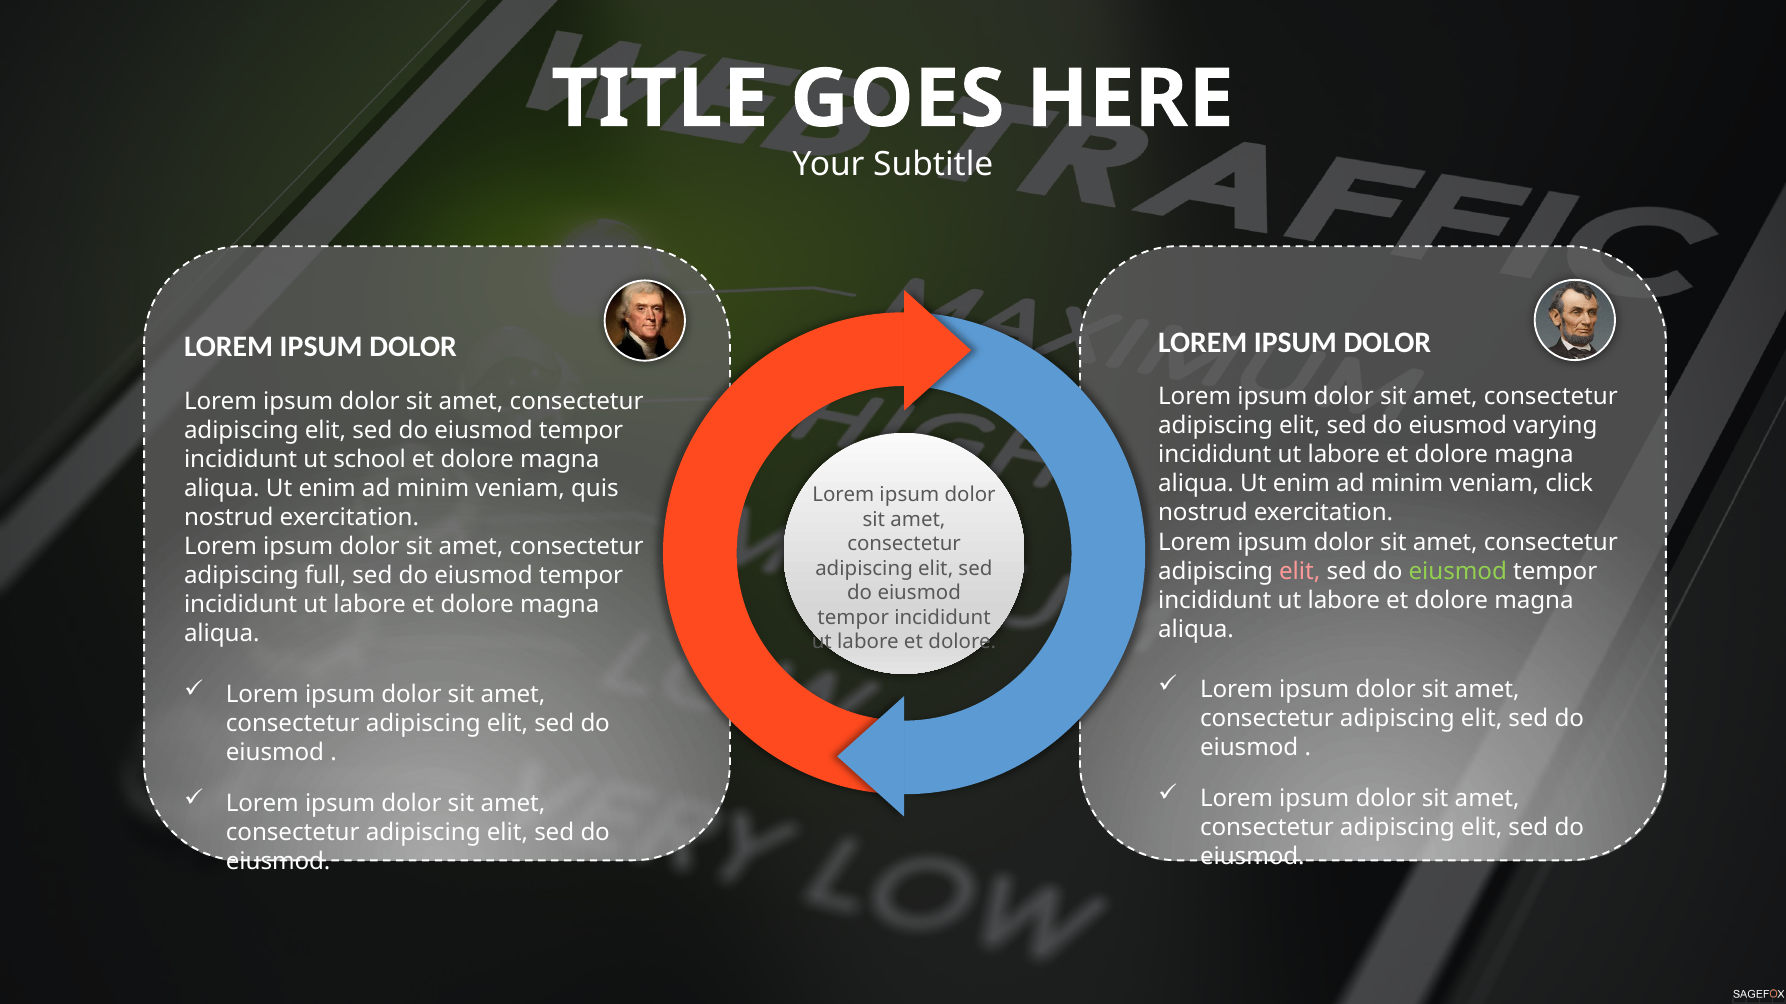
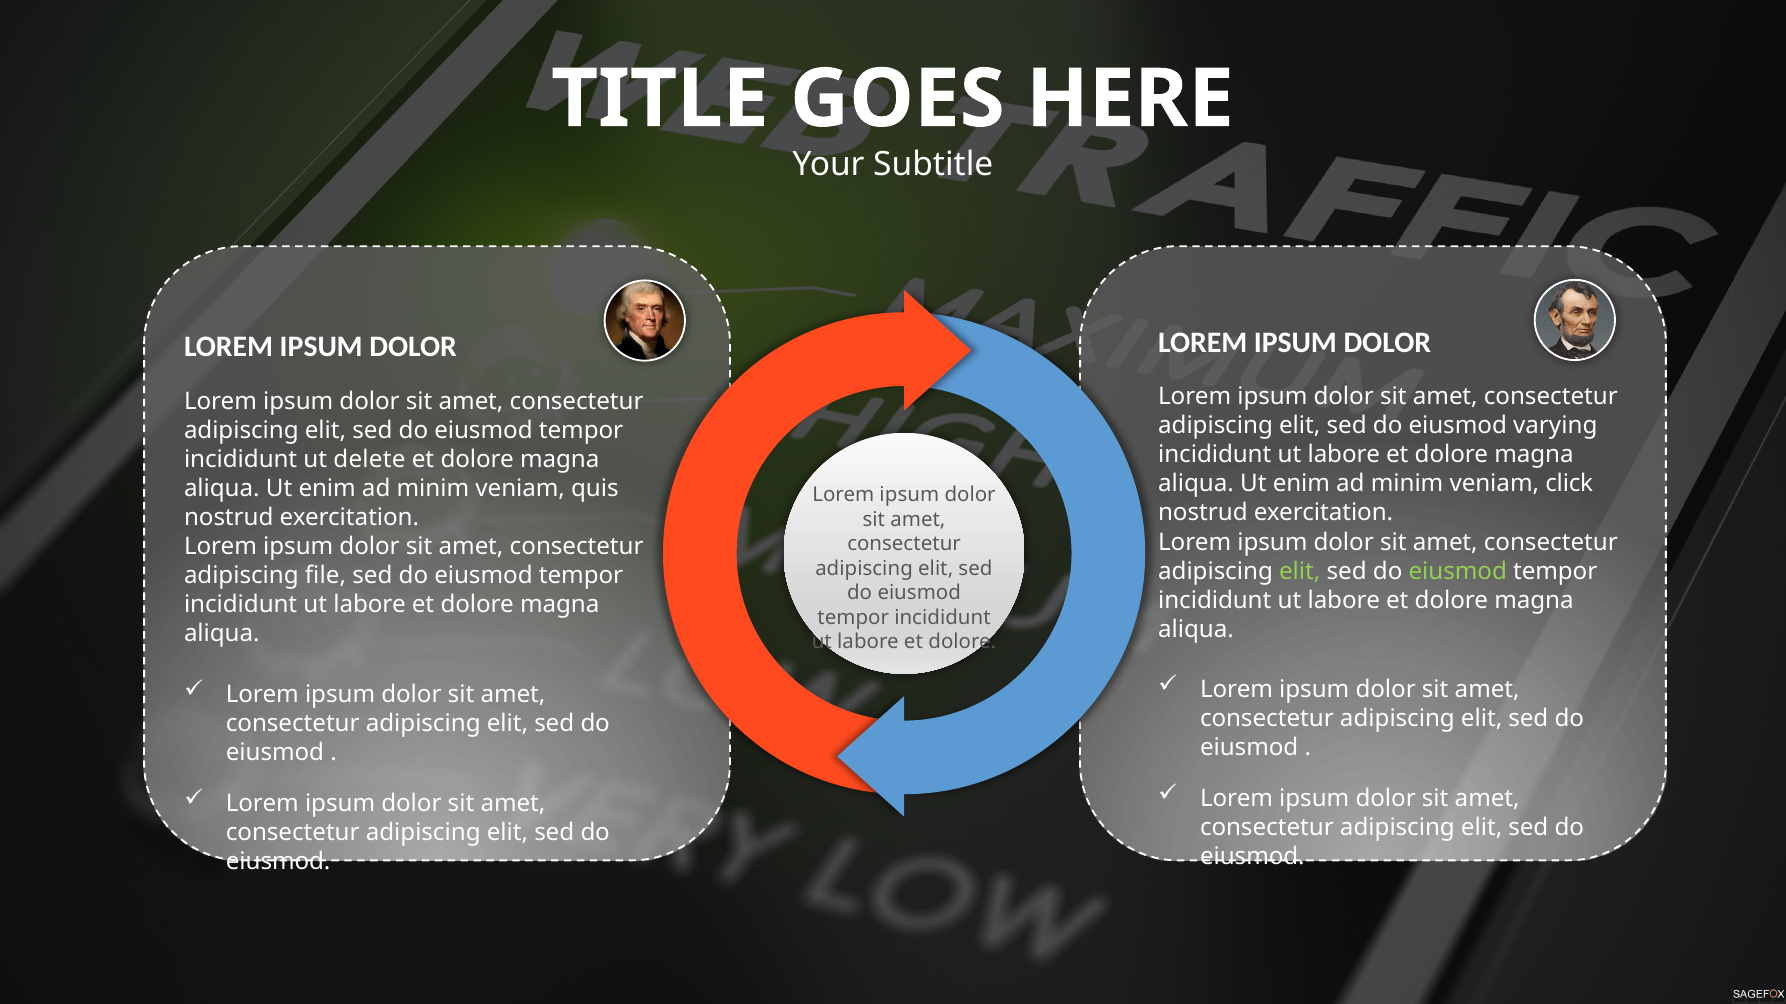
school: school -> delete
elit at (1300, 571) colour: pink -> light green
full: full -> file
